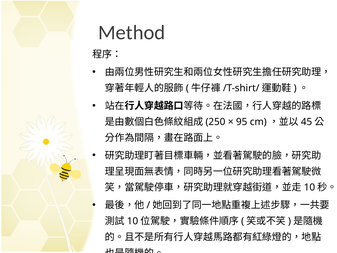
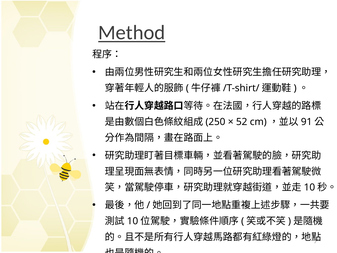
Method underline: none -> present
95: 95 -> 52
45: 45 -> 91
